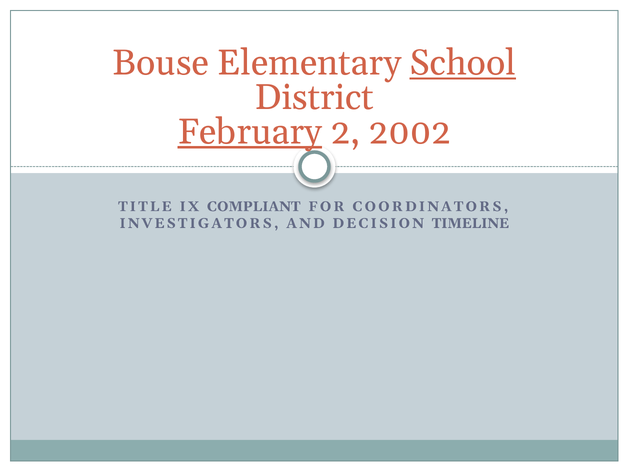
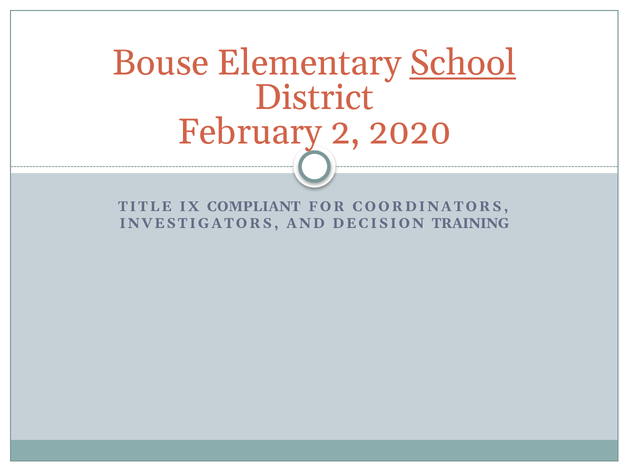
February underline: present -> none
2002: 2002 -> 2020
TIMELINE: TIMELINE -> TRAINING
